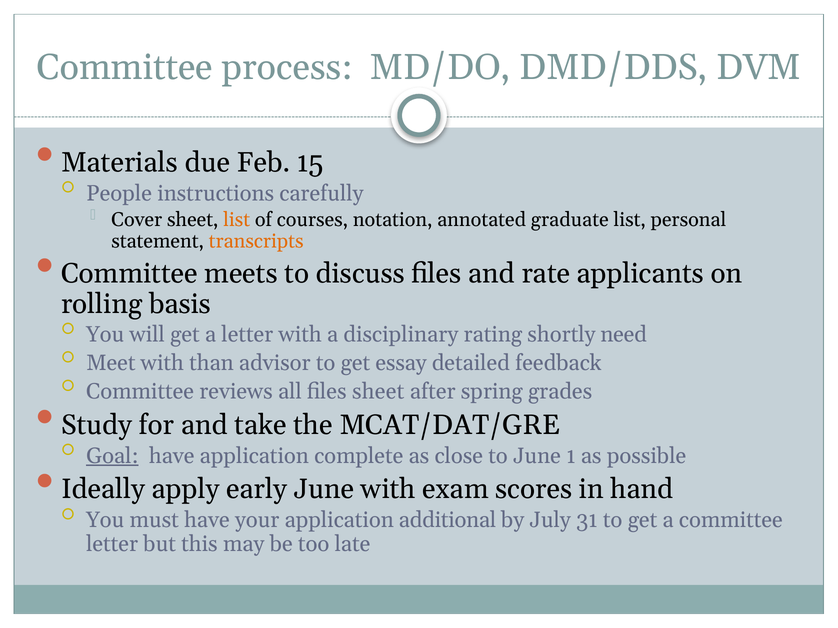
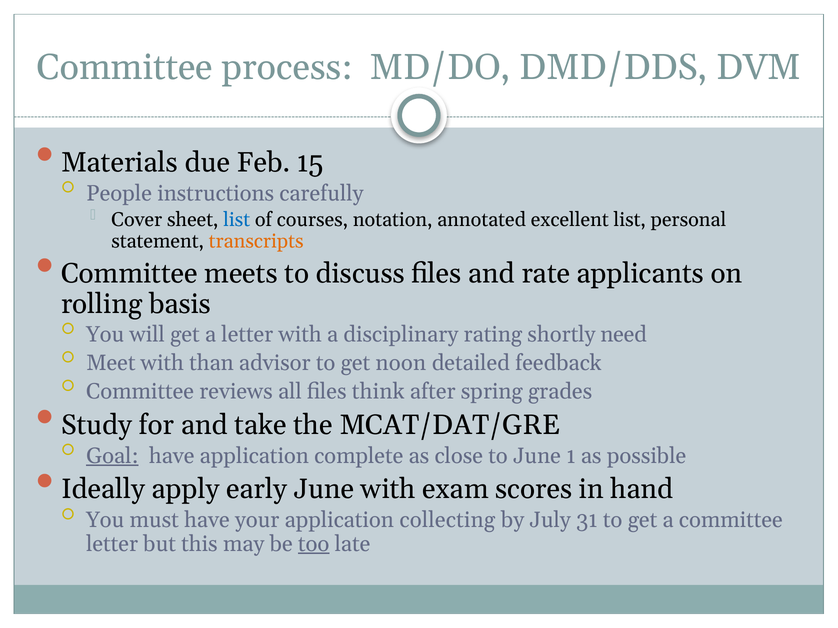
list at (237, 220) colour: orange -> blue
graduate: graduate -> excellent
essay: essay -> noon
files sheet: sheet -> think
additional: additional -> collecting
too underline: none -> present
